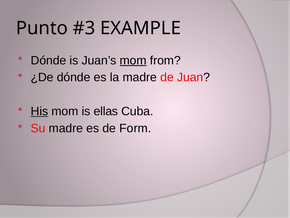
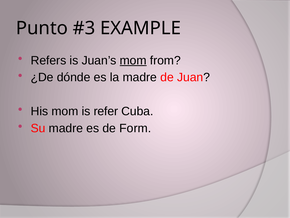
Dónde at (48, 60): Dónde -> Refers
His underline: present -> none
ellas: ellas -> refer
